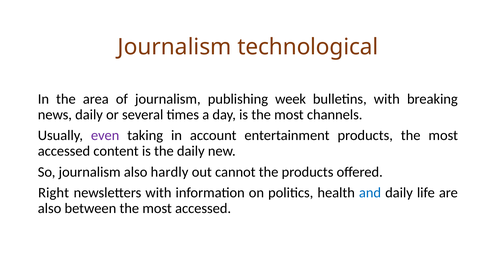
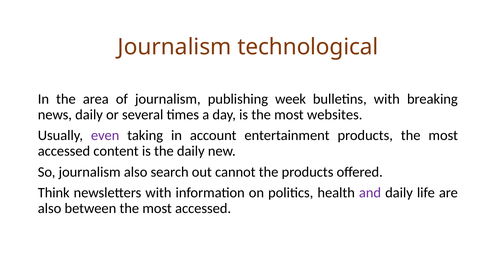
channels: channels -> websites
hardly: hardly -> search
Right: Right -> Think
and colour: blue -> purple
